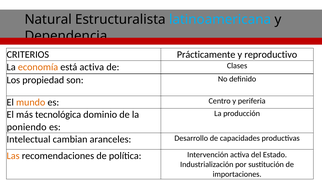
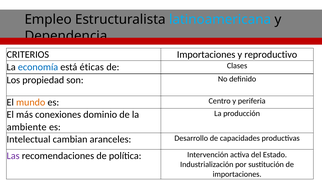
Natural: Natural -> Empleo
CRITERIOS Prácticamente: Prácticamente -> Importaciones
economía colour: orange -> blue
está activa: activa -> éticas
tecnológica: tecnológica -> conexiones
poniendo: poniendo -> ambiente
Las colour: orange -> purple
